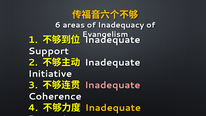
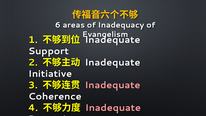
Inadequate at (113, 108) colour: yellow -> pink
